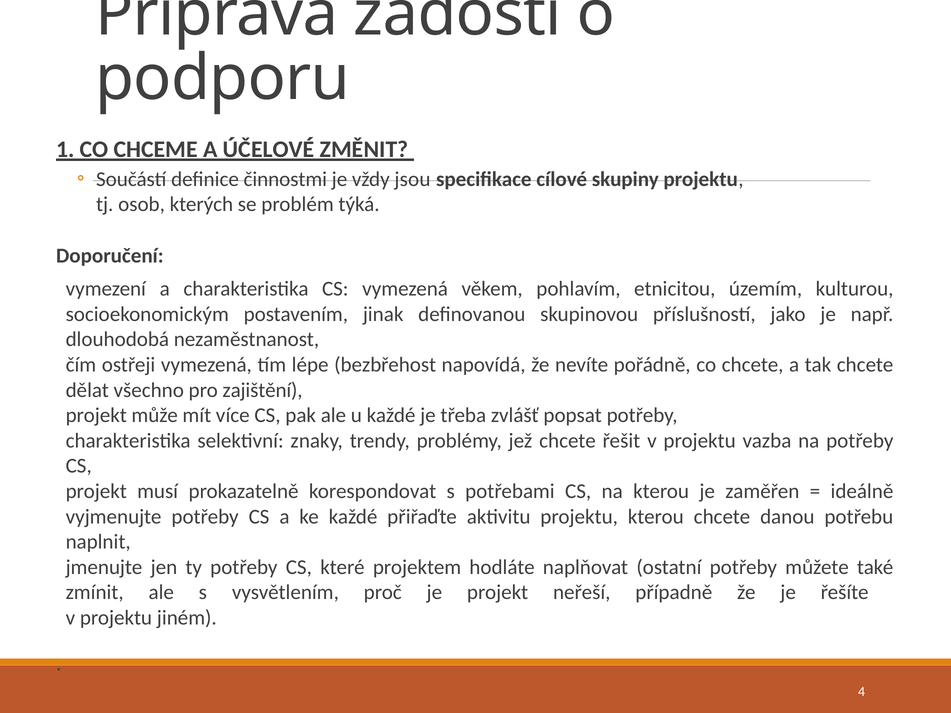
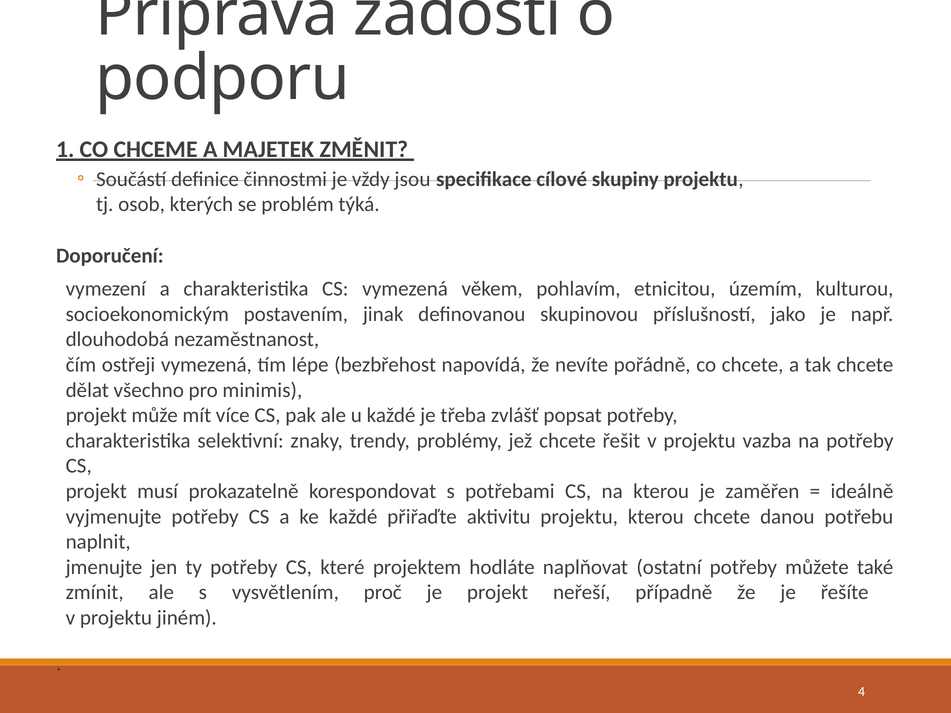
ÚČELOVÉ: ÚČELOVÉ -> MAJETEK
zajištění: zajištění -> minimis
